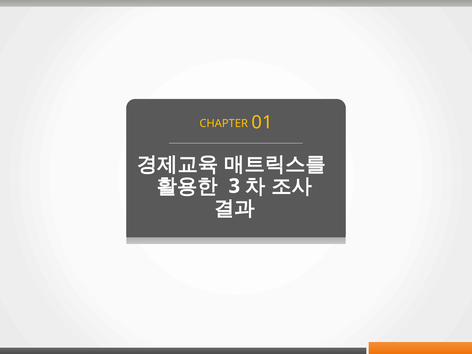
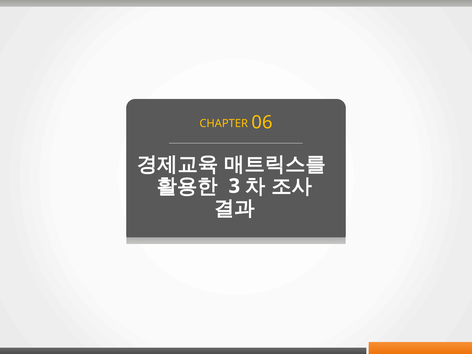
01: 01 -> 06
